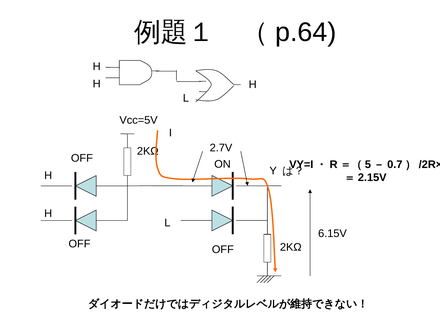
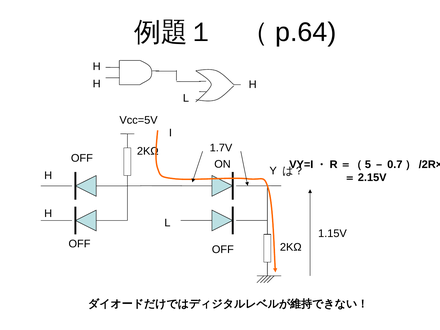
2.7V: 2.7V -> 1.7V
6.15V: 6.15V -> 1.15V
